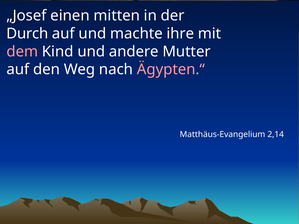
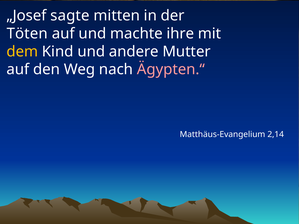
einen: einen -> sagte
Durch: Durch -> Töten
dem colour: pink -> yellow
